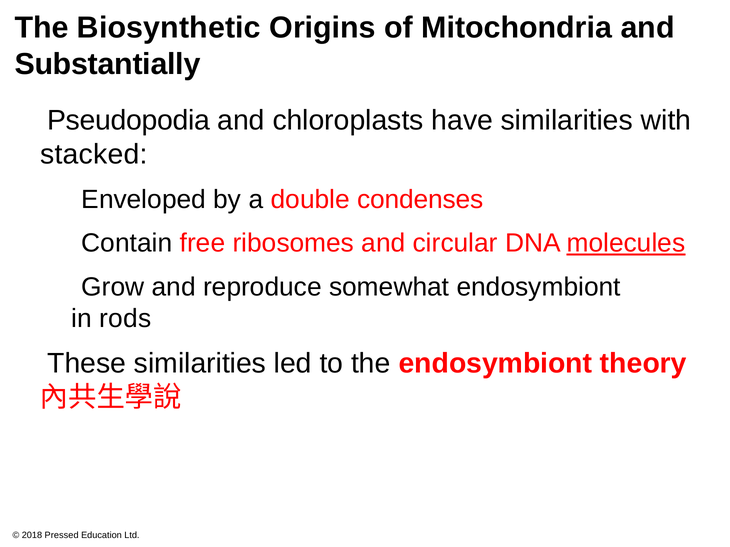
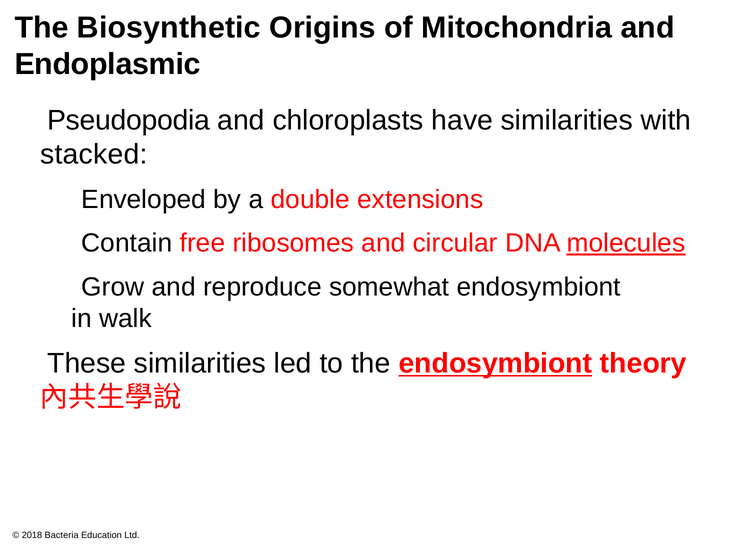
Substantially: Substantially -> Endoplasmic
condenses: condenses -> extensions
rods: rods -> walk
endosymbiont at (495, 364) underline: none -> present
Pressed: Pressed -> Bacteria
